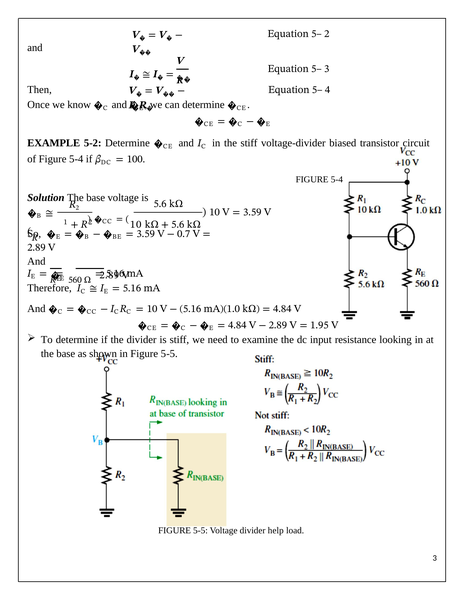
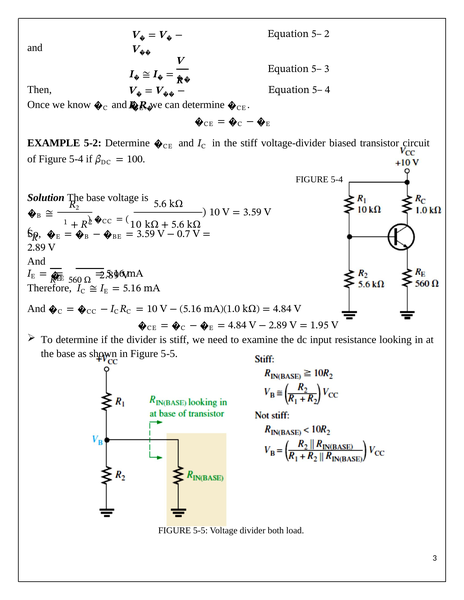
help: help -> both
